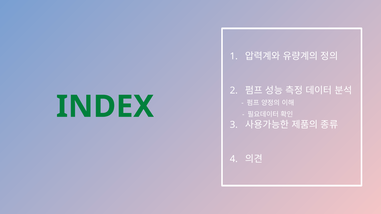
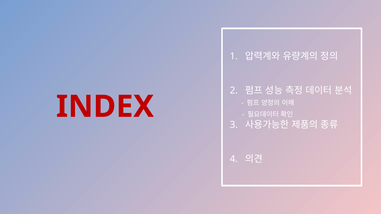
INDEX colour: green -> red
